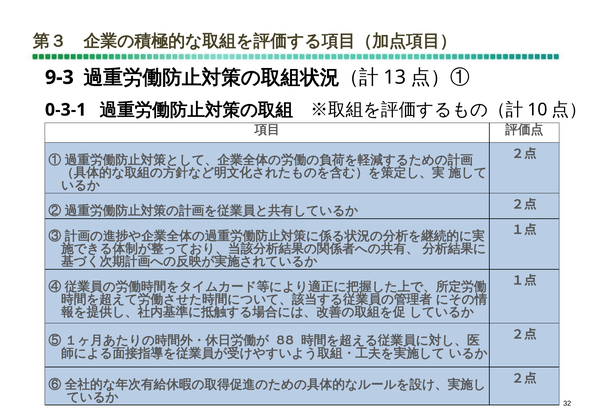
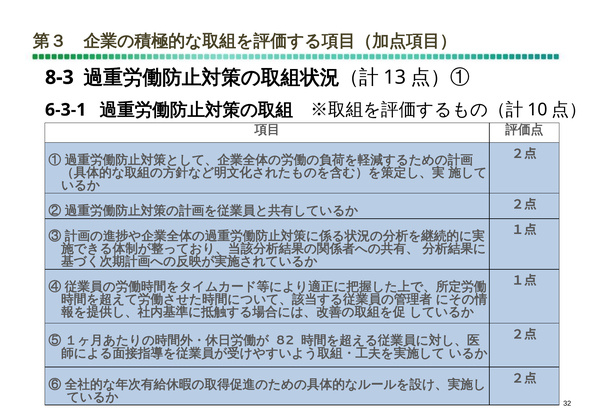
9-3: 9-3 -> 8-3
0-3-1: 0-3-1 -> 6-3-1
88: 88 -> 82
